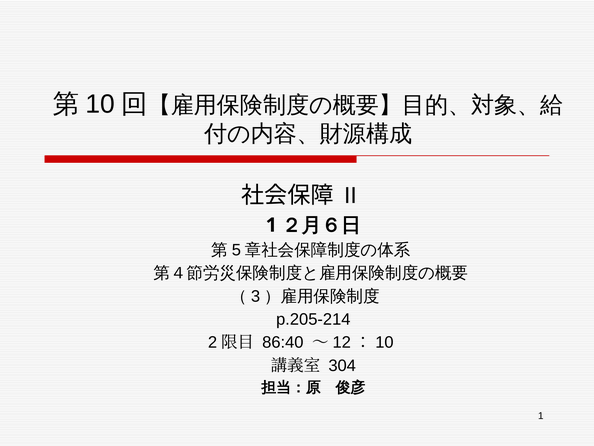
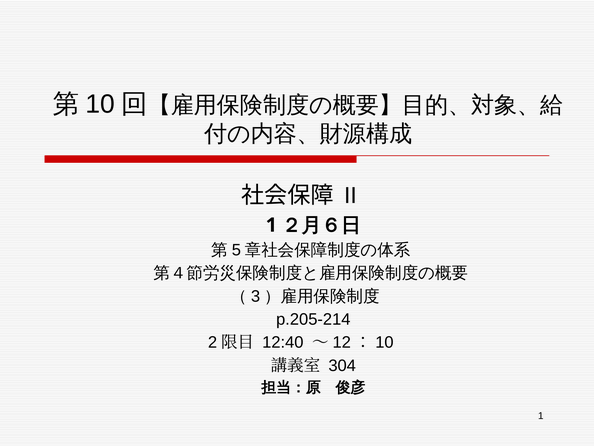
86:40: 86:40 -> 12:40
